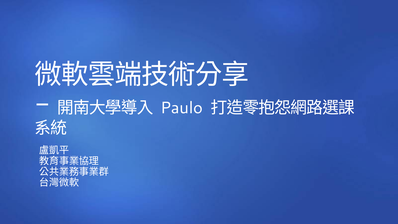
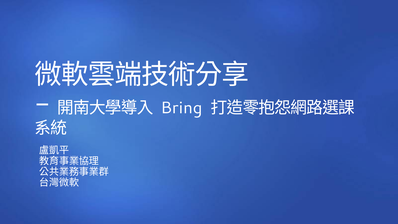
Paulo: Paulo -> Bring
